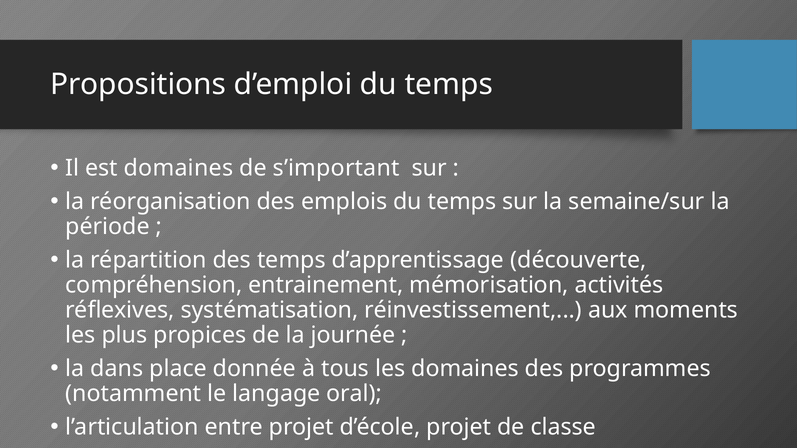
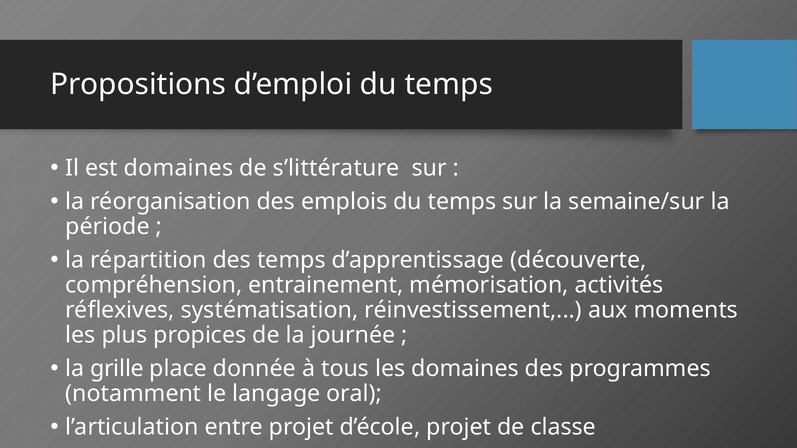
s’important: s’important -> s’littérature
dans: dans -> grille
